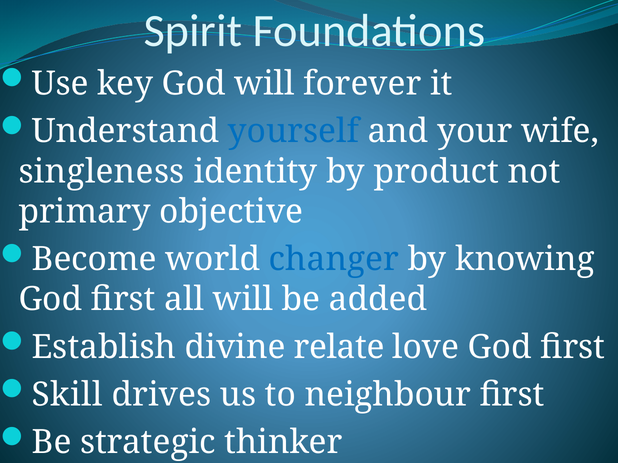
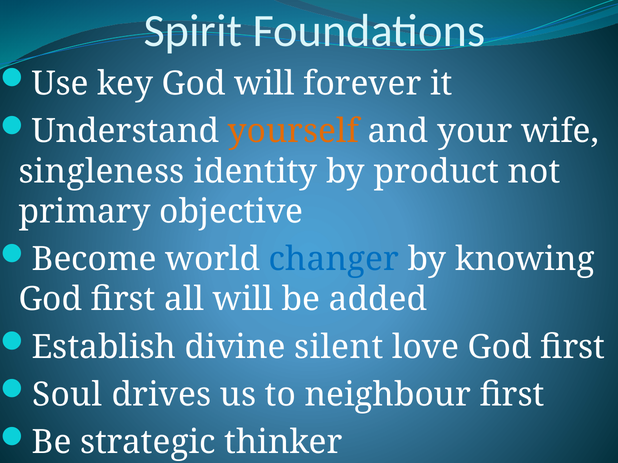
yourself colour: blue -> orange
relate: relate -> silent
Skill: Skill -> Soul
